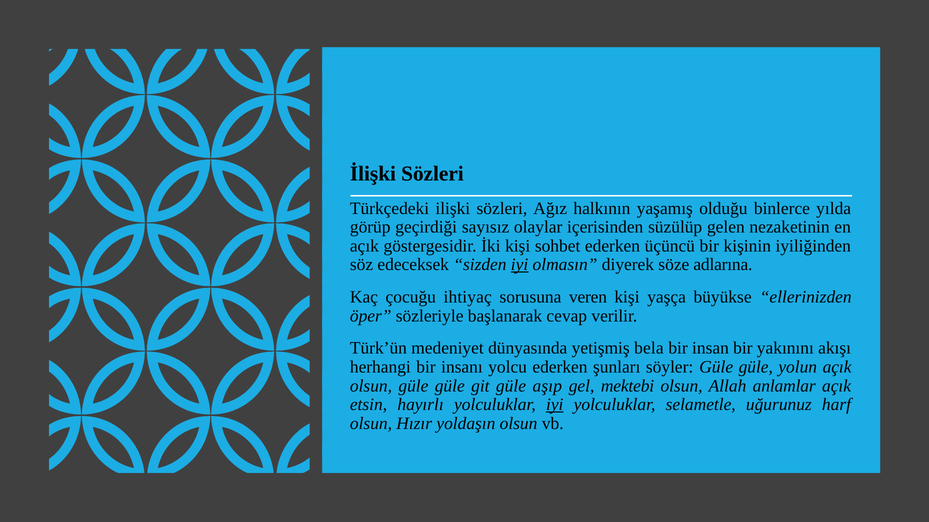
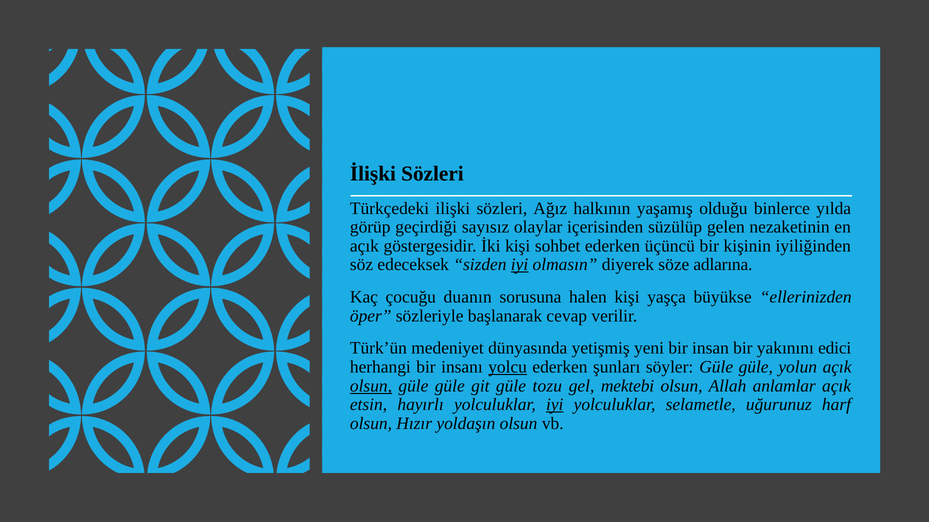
ihtiyaç: ihtiyaç -> duanın
veren: veren -> halen
bela: bela -> yeni
akışı: akışı -> edici
yolcu underline: none -> present
olsun at (371, 386) underline: none -> present
aşıp: aşıp -> tozu
